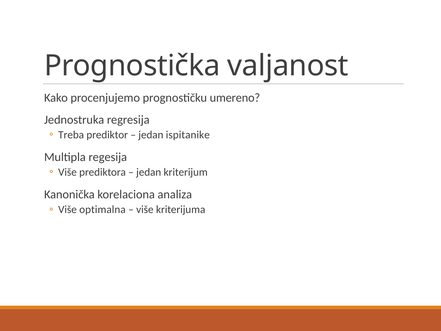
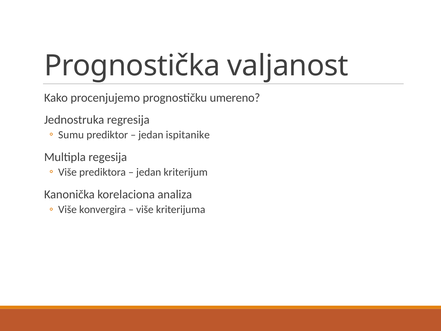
Treba: Treba -> Sumu
optimalna: optimalna -> konvergira
